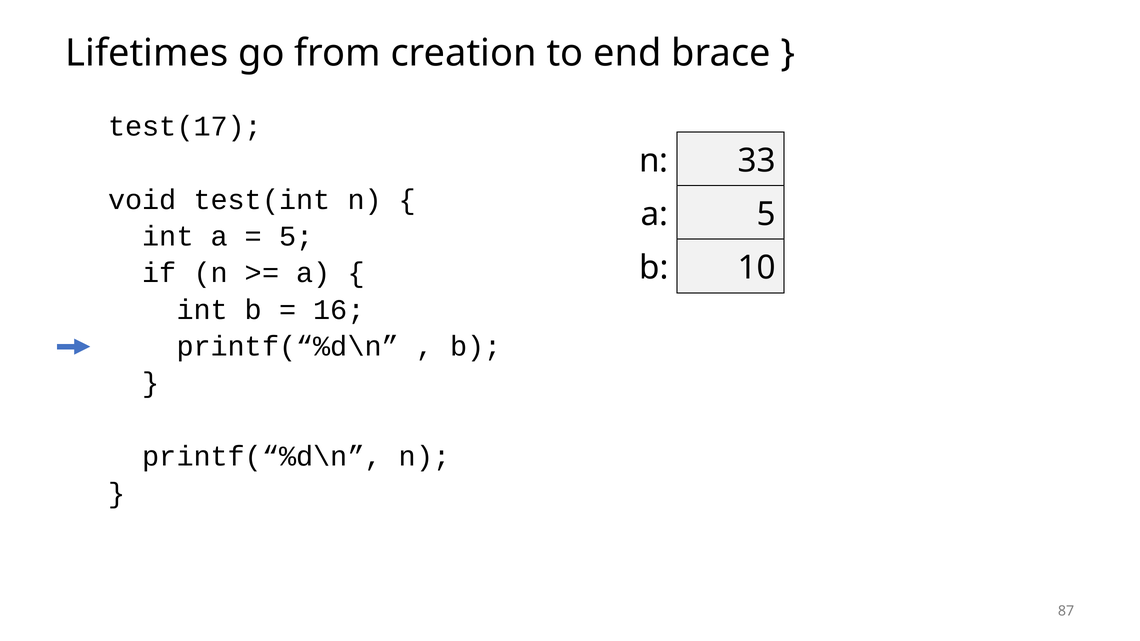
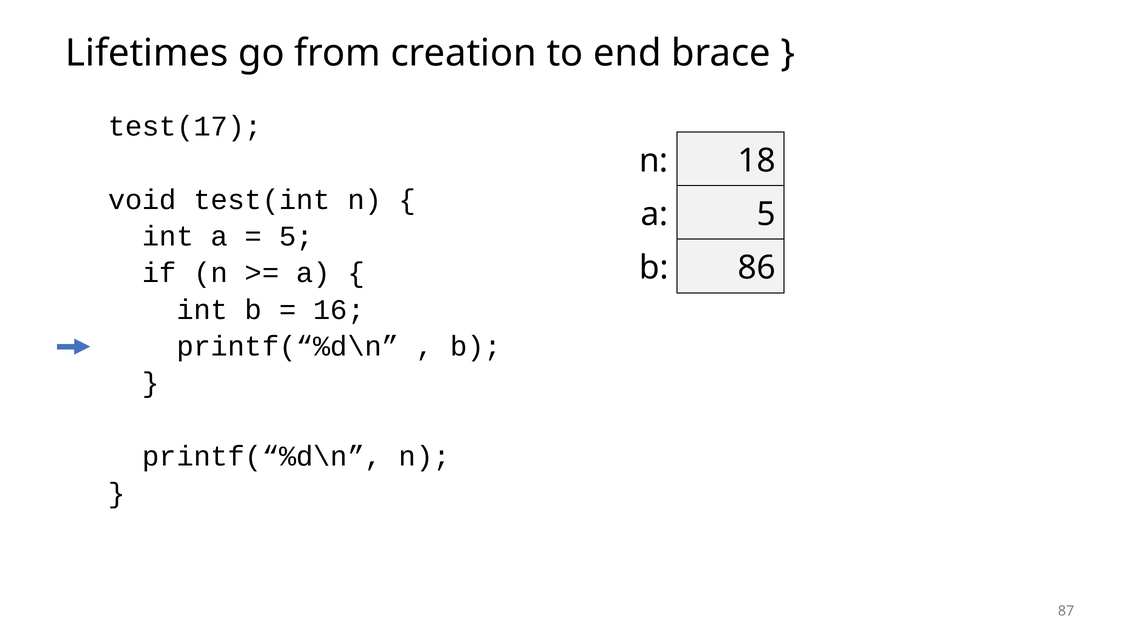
33: 33 -> 18
10: 10 -> 86
